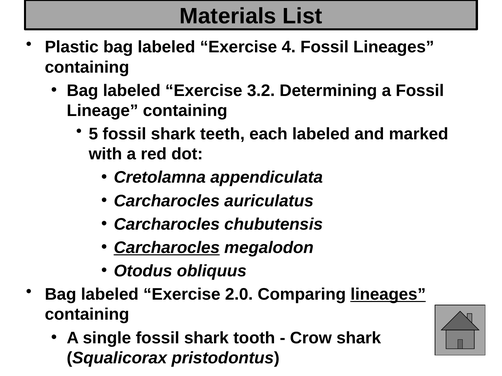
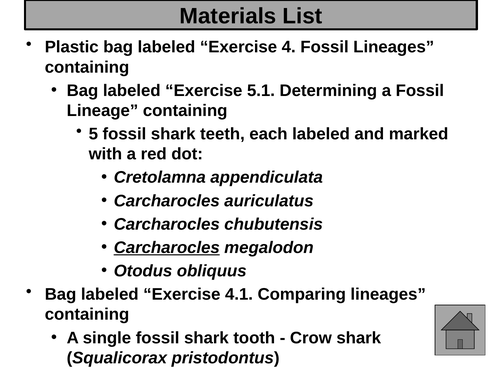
3.2: 3.2 -> 5.1
2.0: 2.0 -> 4.1
lineages at (388, 295) underline: present -> none
